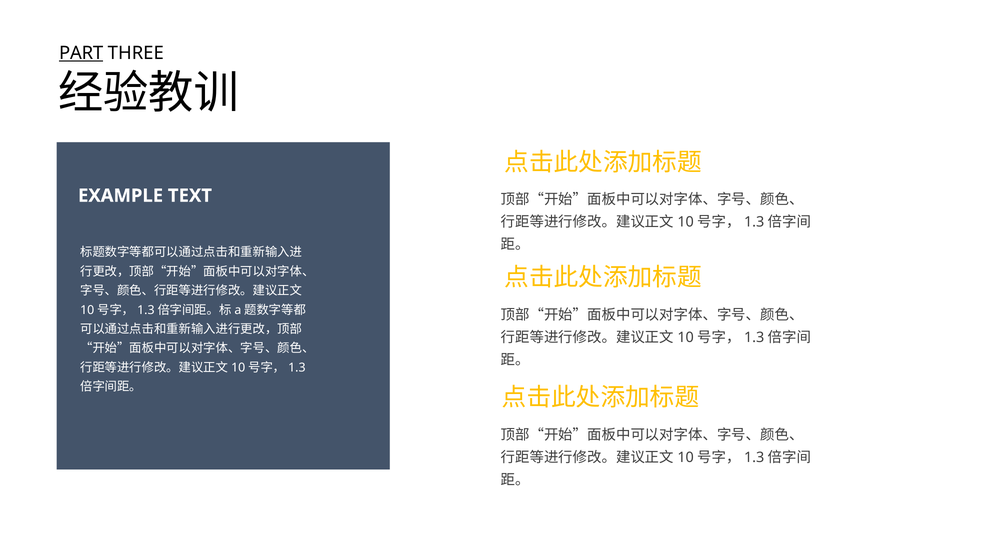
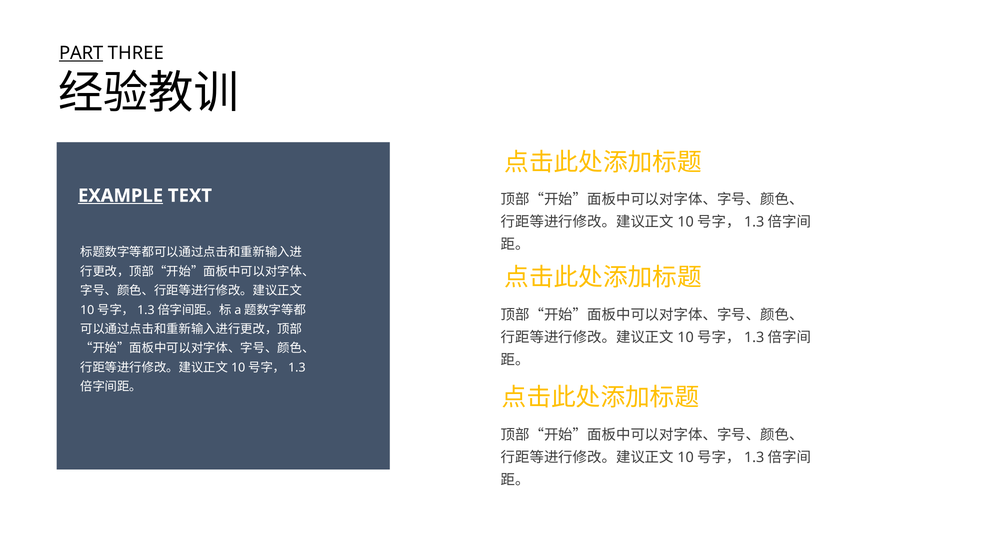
EXAMPLE underline: none -> present
